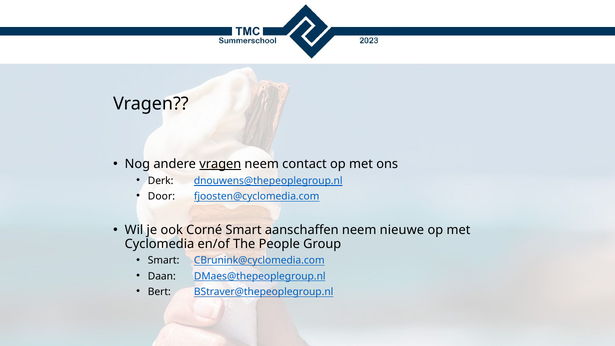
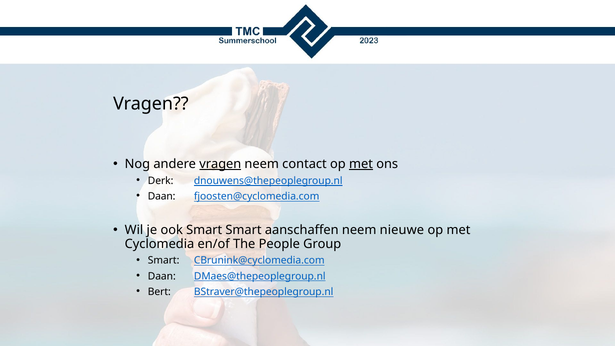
met at (361, 164) underline: none -> present
Door at (161, 196): Door -> Daan
ook Corné: Corné -> Smart
